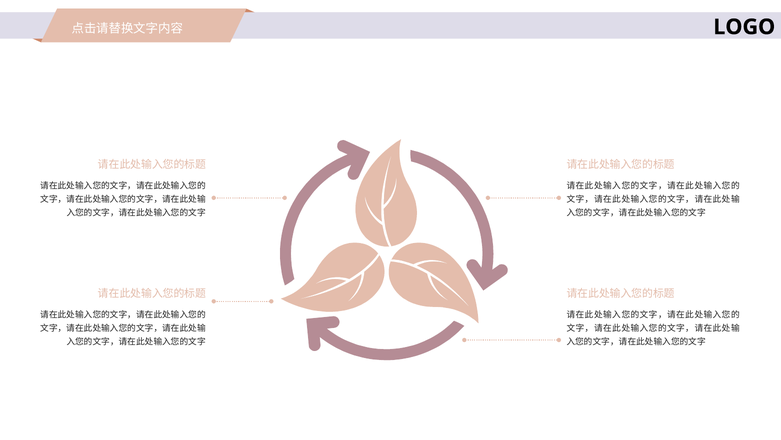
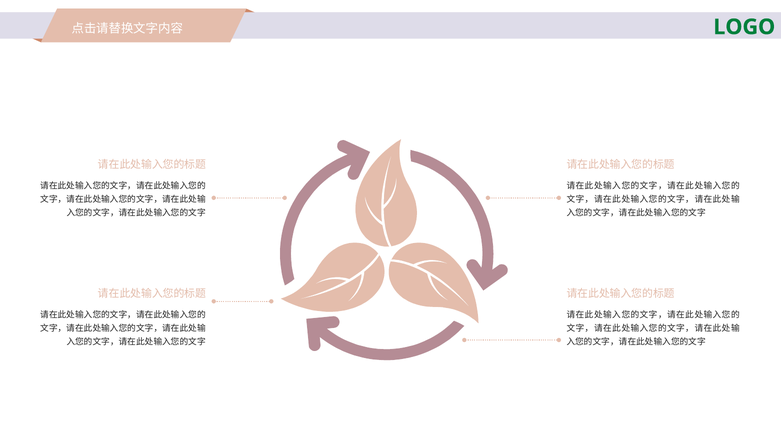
LOGO colour: black -> green
